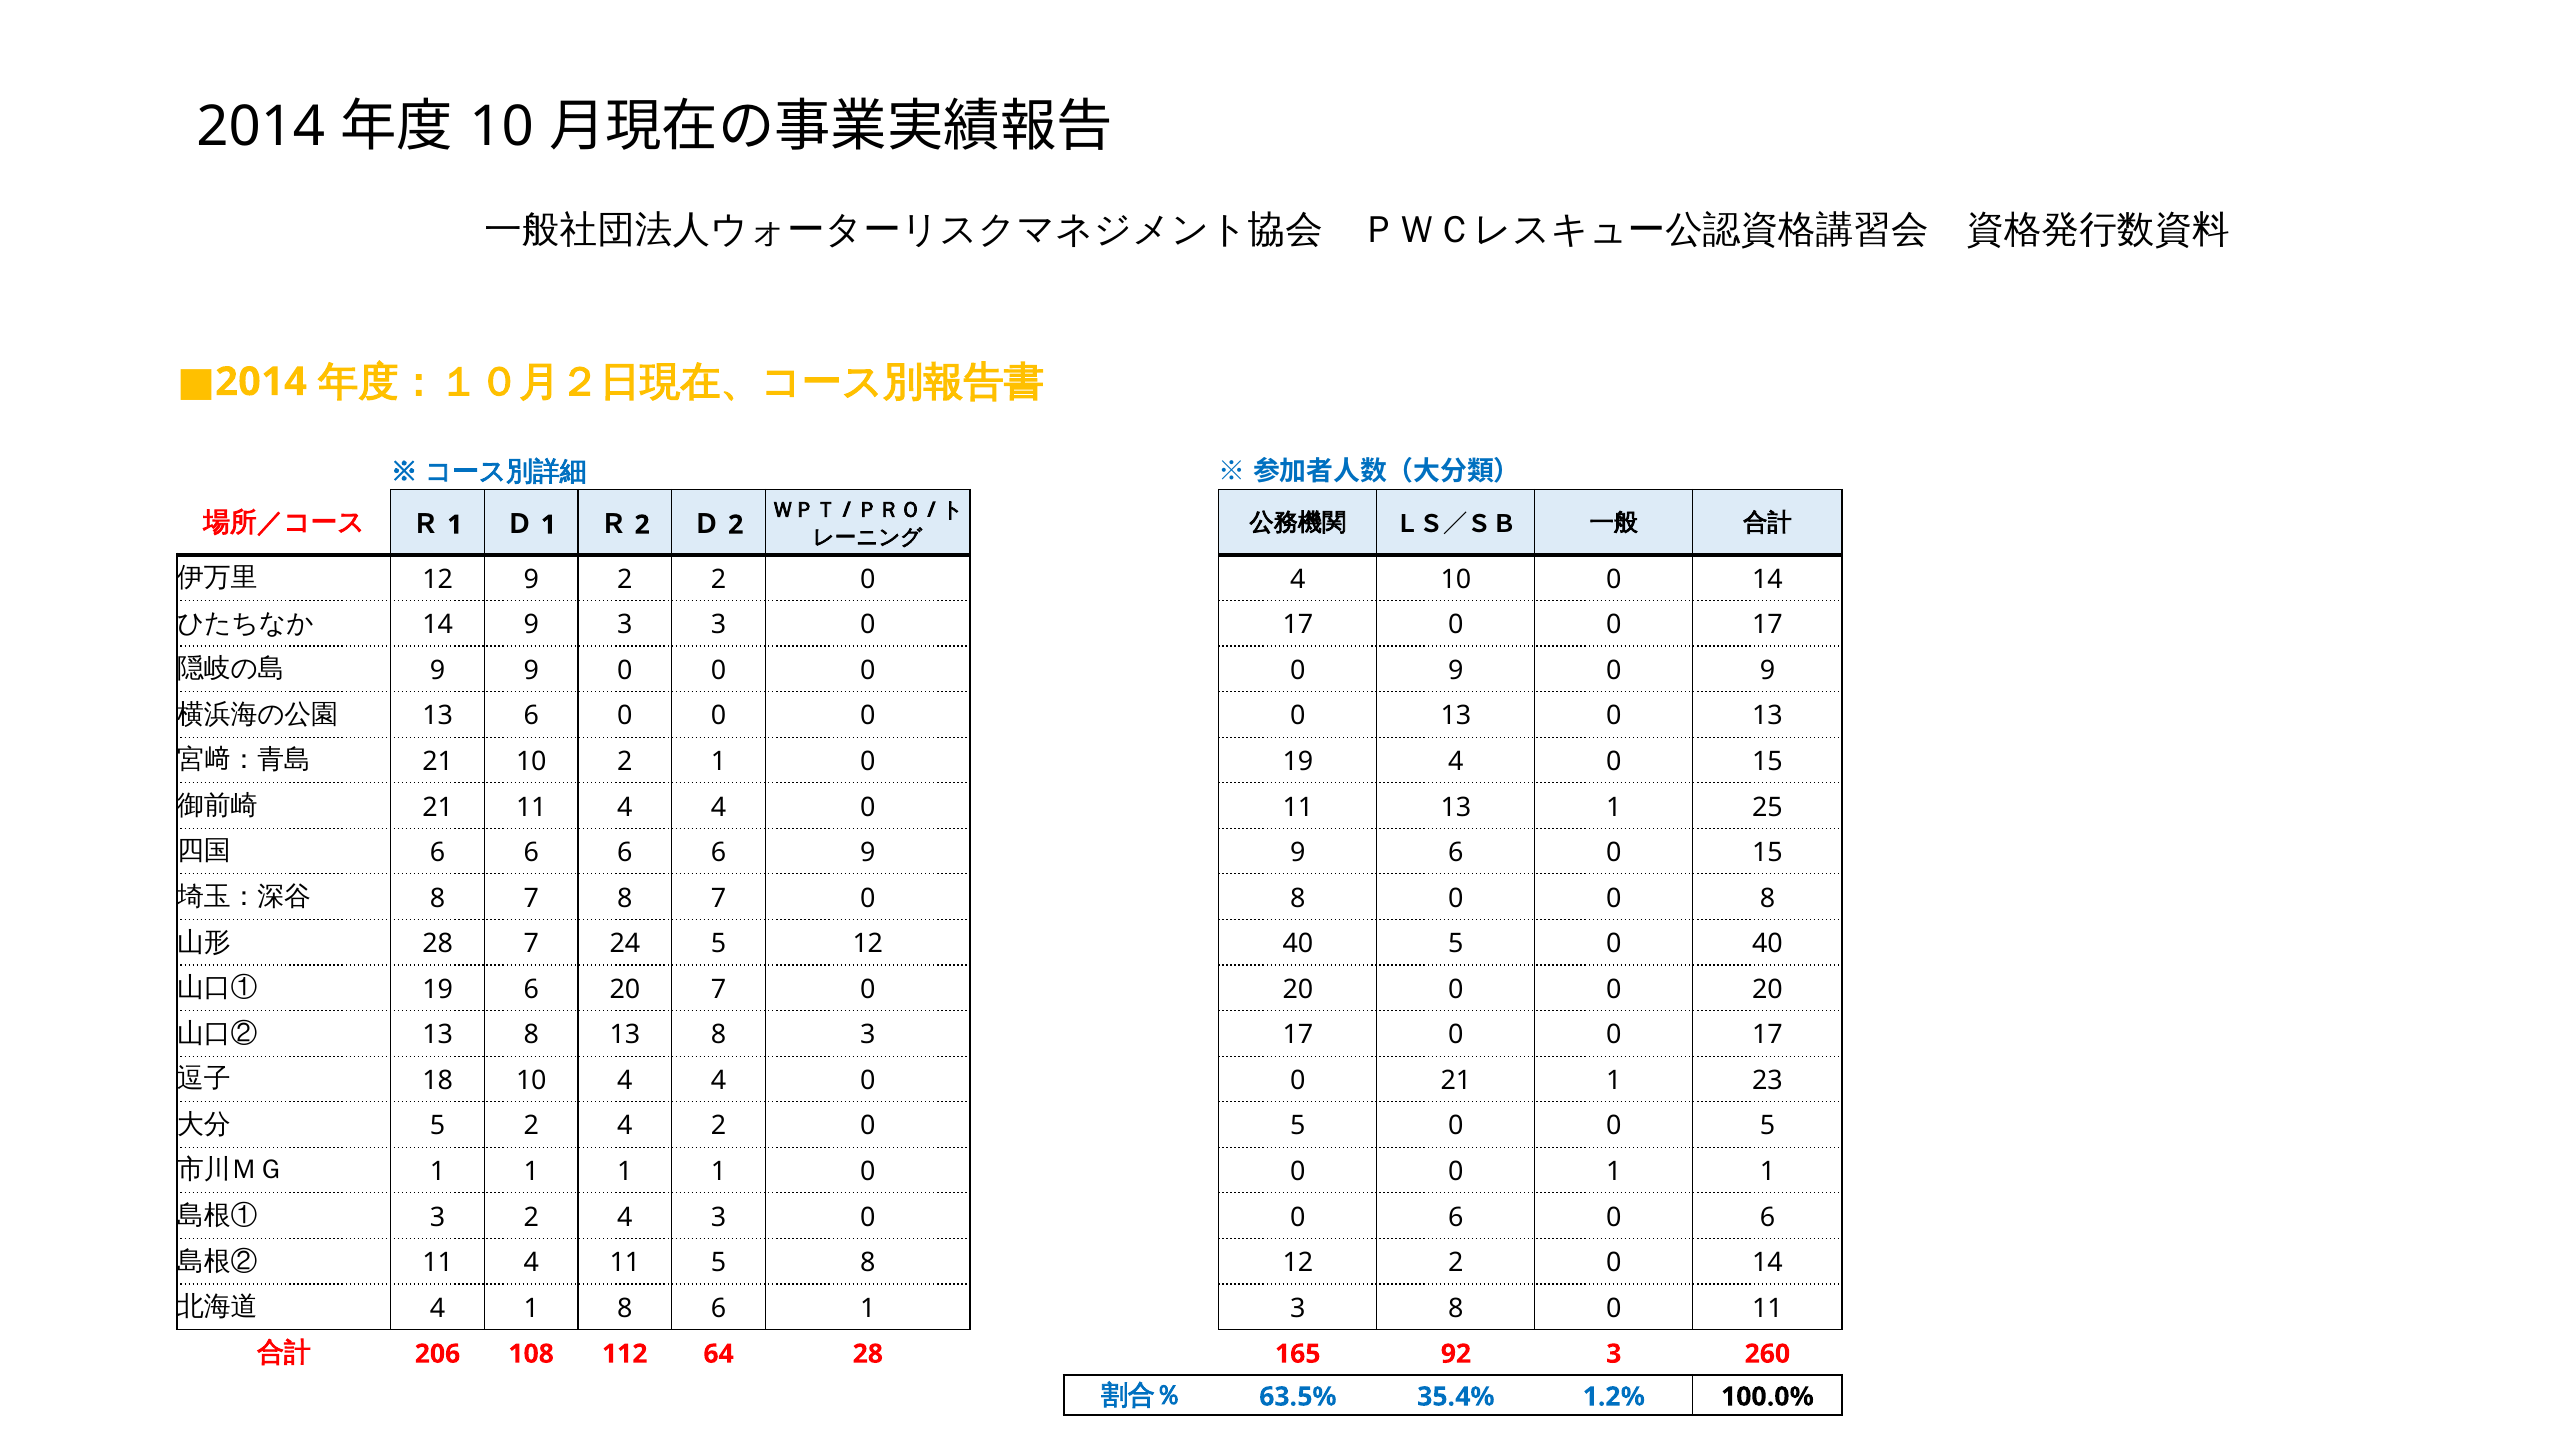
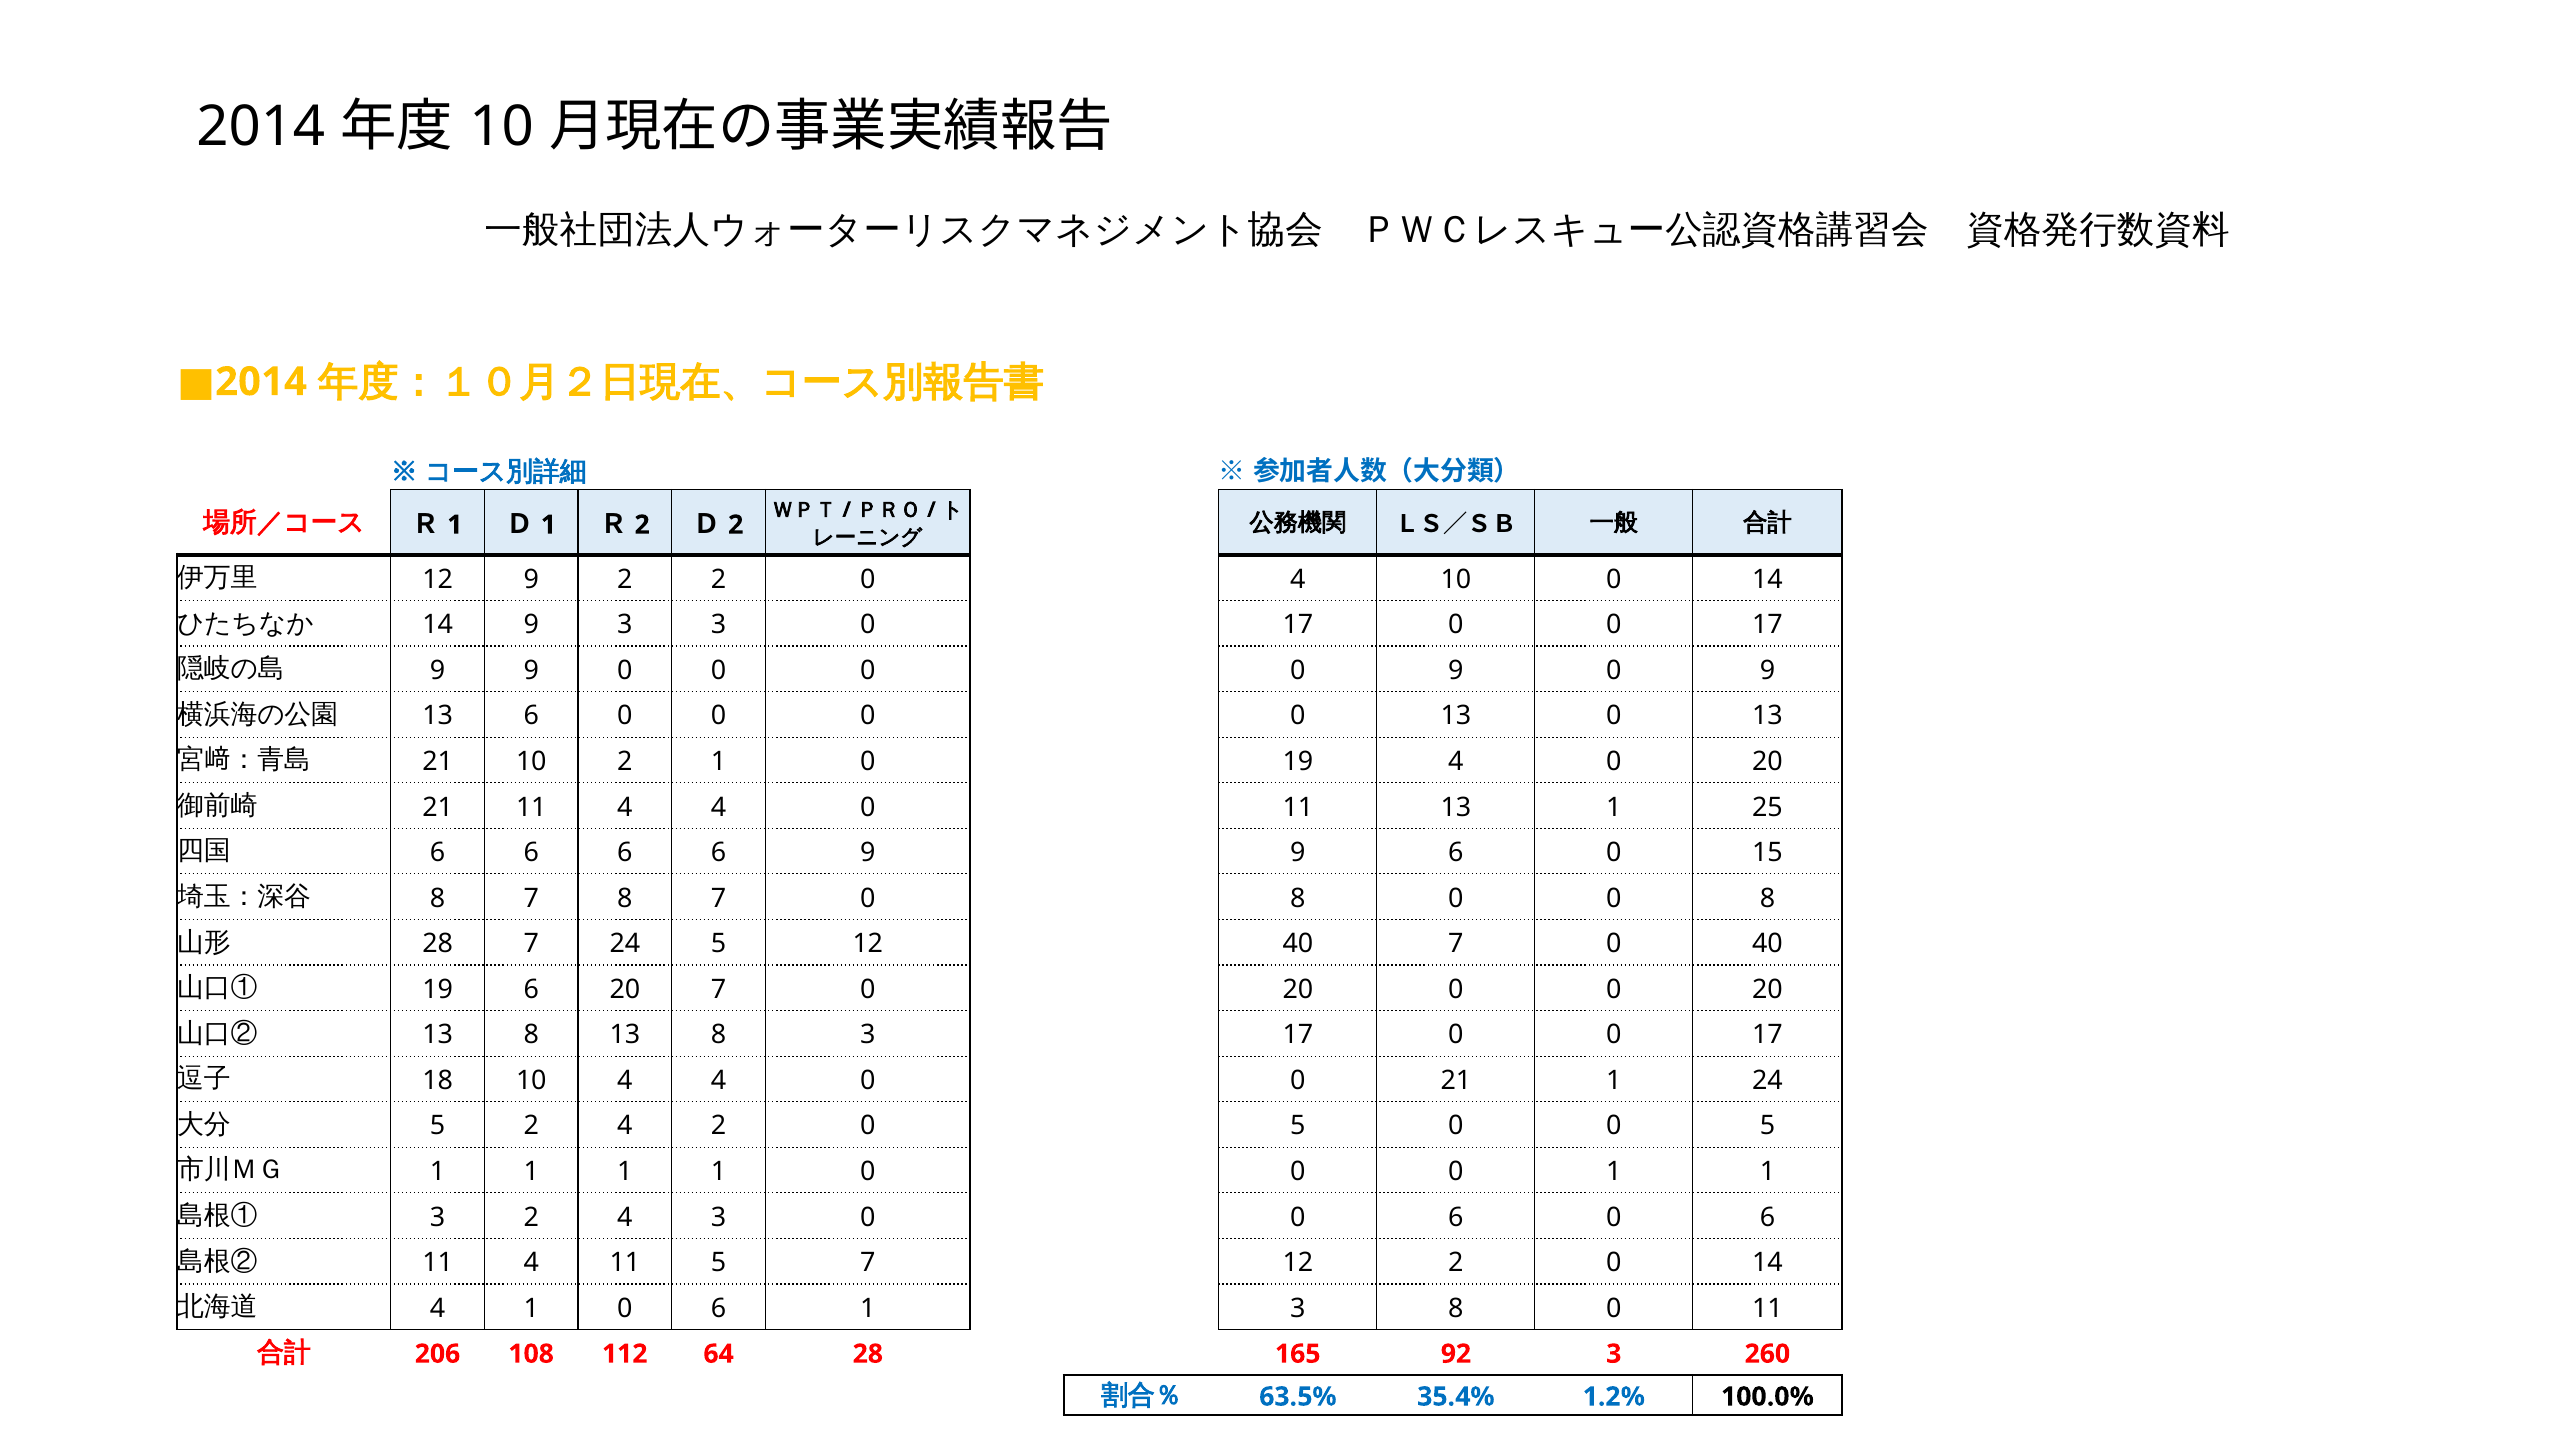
4 0 15: 15 -> 20
40 5: 5 -> 7
1 23: 23 -> 24
5 8: 8 -> 7
4 1 8: 8 -> 0
